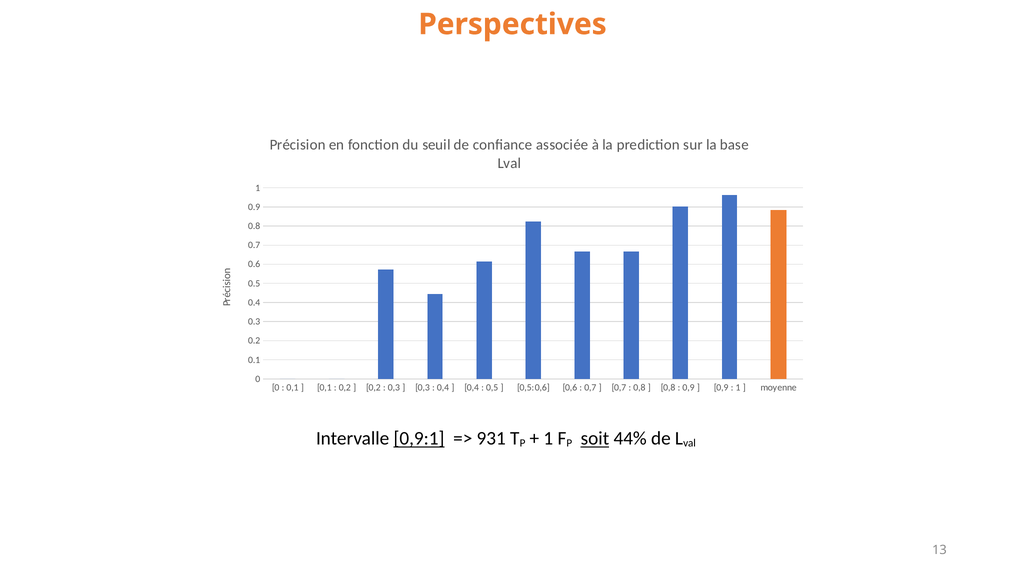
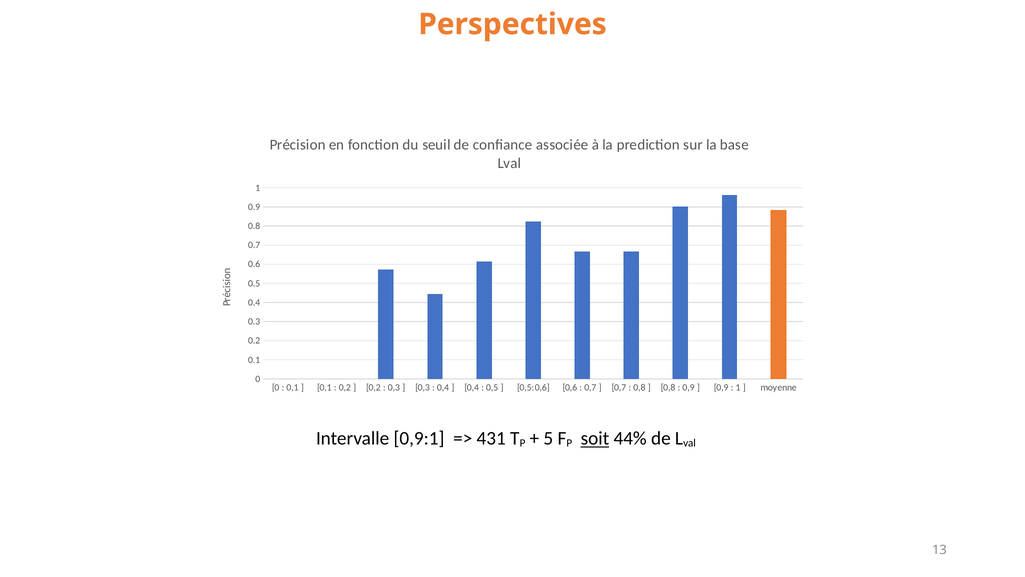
0,9:1 underline: present -> none
931: 931 -> 431
1 at (548, 438): 1 -> 5
